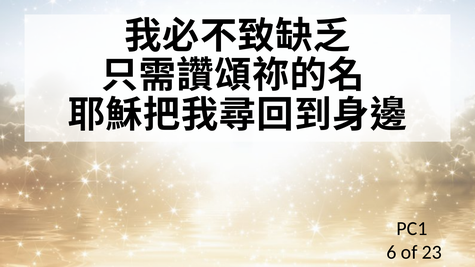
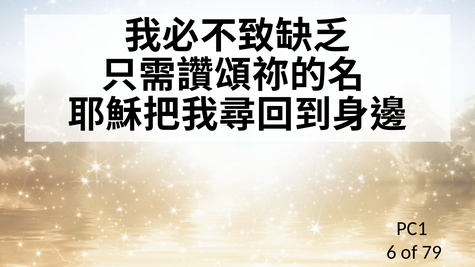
23: 23 -> 79
